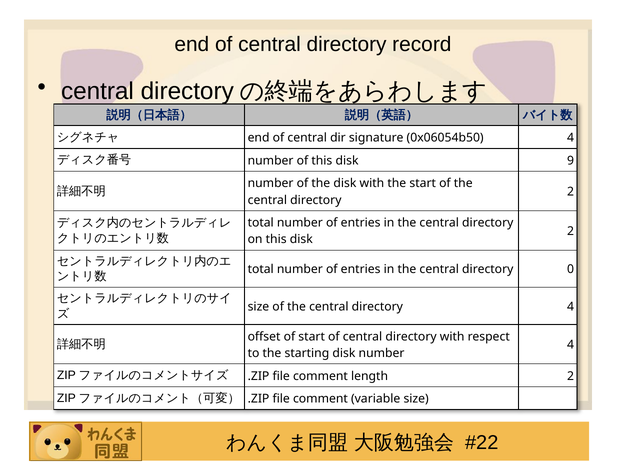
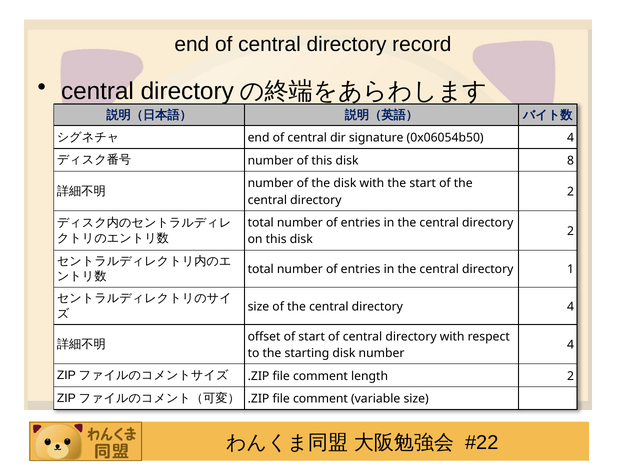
9: 9 -> 8
0: 0 -> 1
